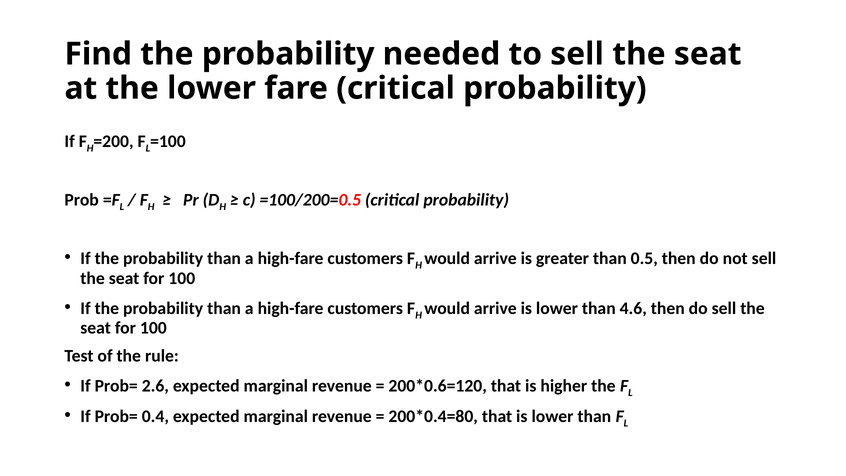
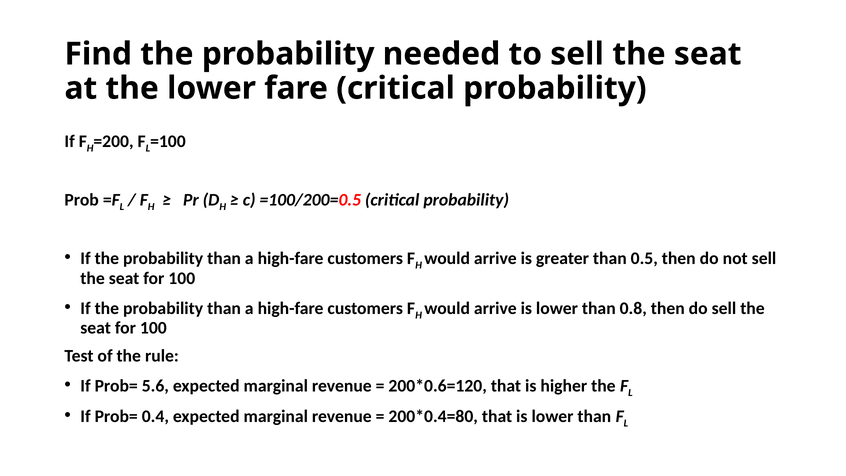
4.6: 4.6 -> 0.8
2.6: 2.6 -> 5.6
